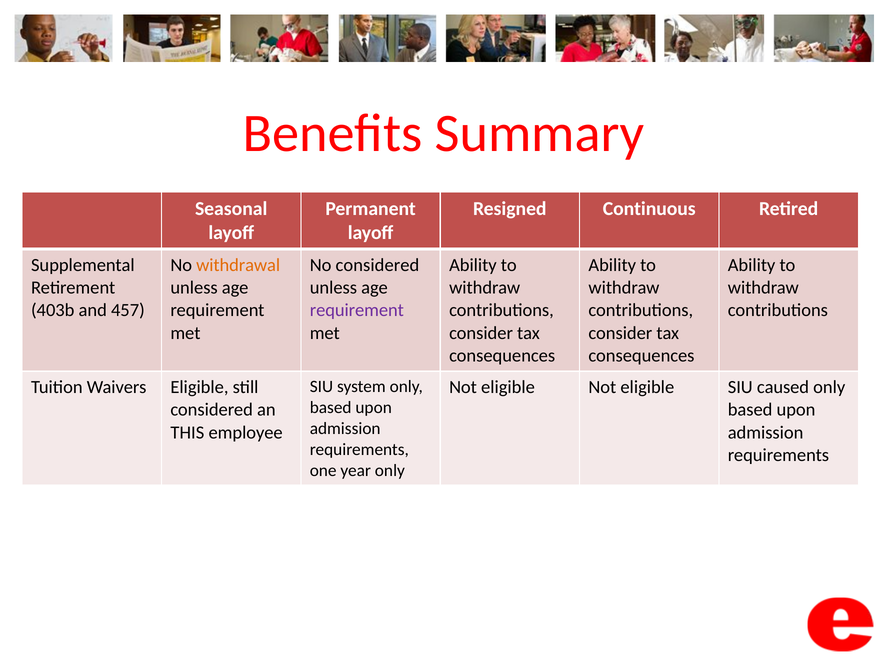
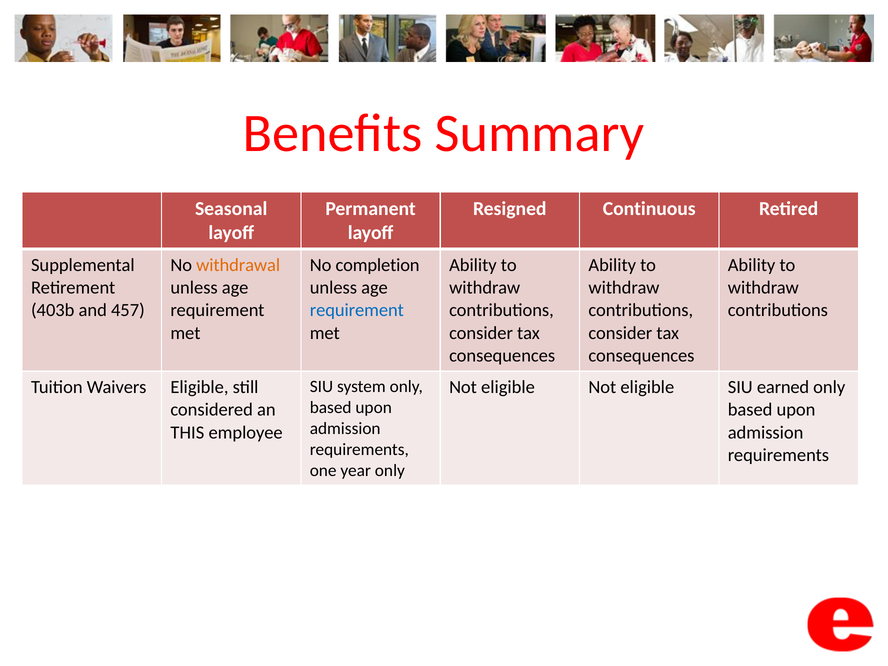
No considered: considered -> completion
requirement at (357, 310) colour: purple -> blue
caused: caused -> earned
